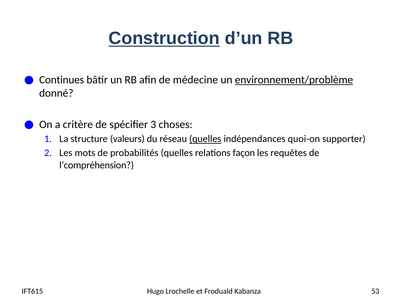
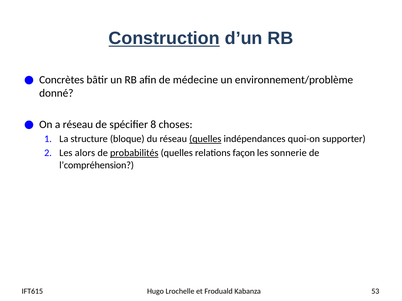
Continues: Continues -> Concrètes
environnement/problème underline: present -> none
a critère: critère -> réseau
3: 3 -> 8
valeurs: valeurs -> bloque
mots: mots -> alors
probabilités underline: none -> present
requêtes: requêtes -> sonnerie
